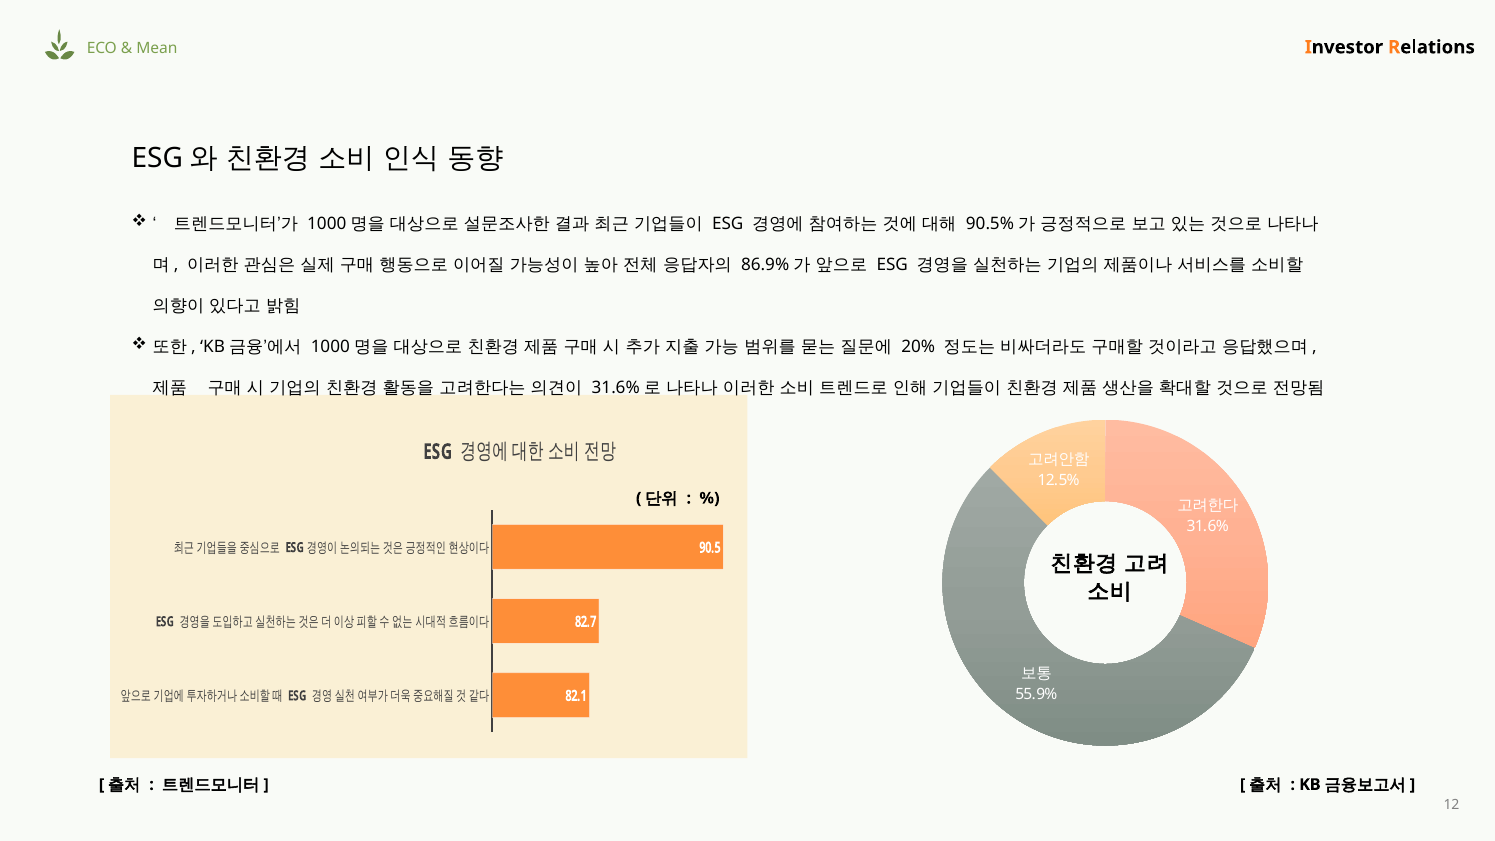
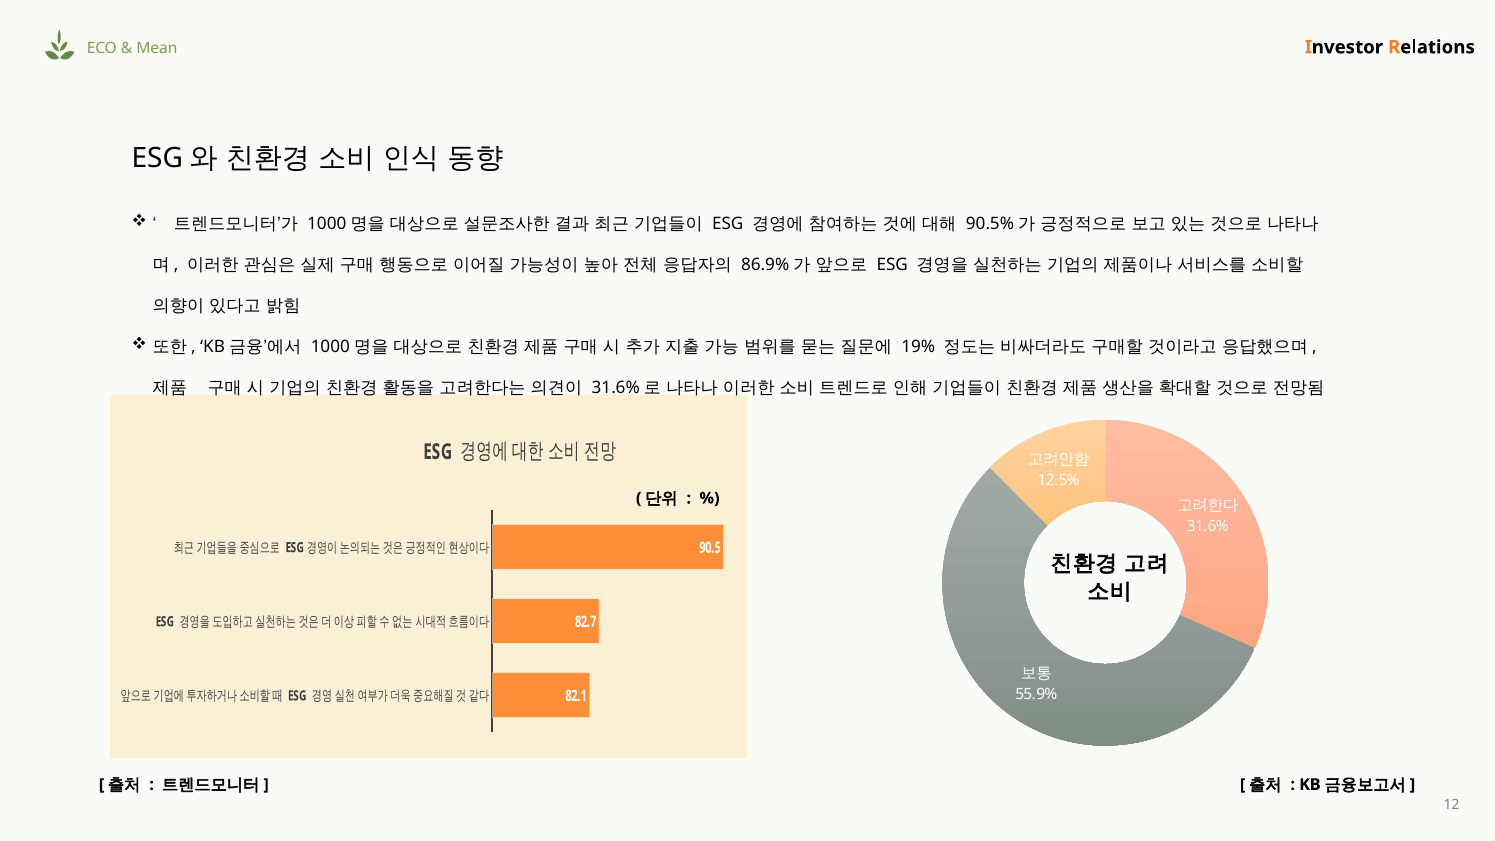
20%: 20% -> 19%
